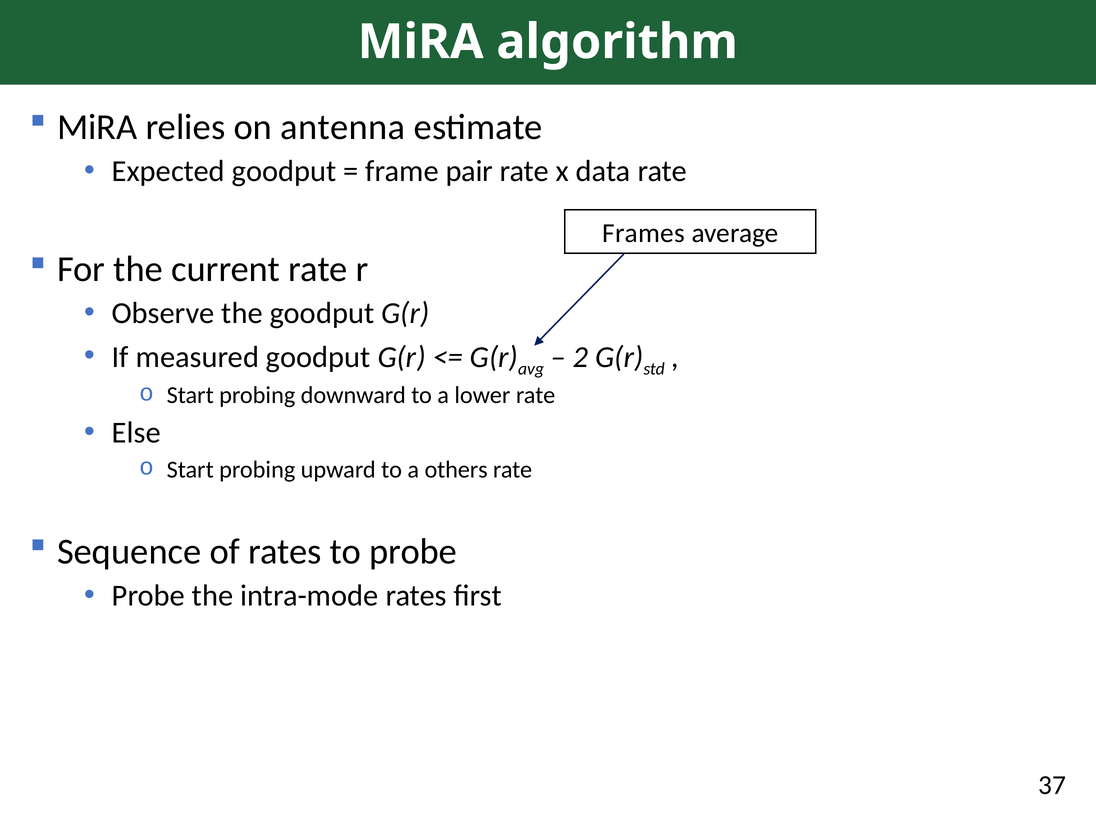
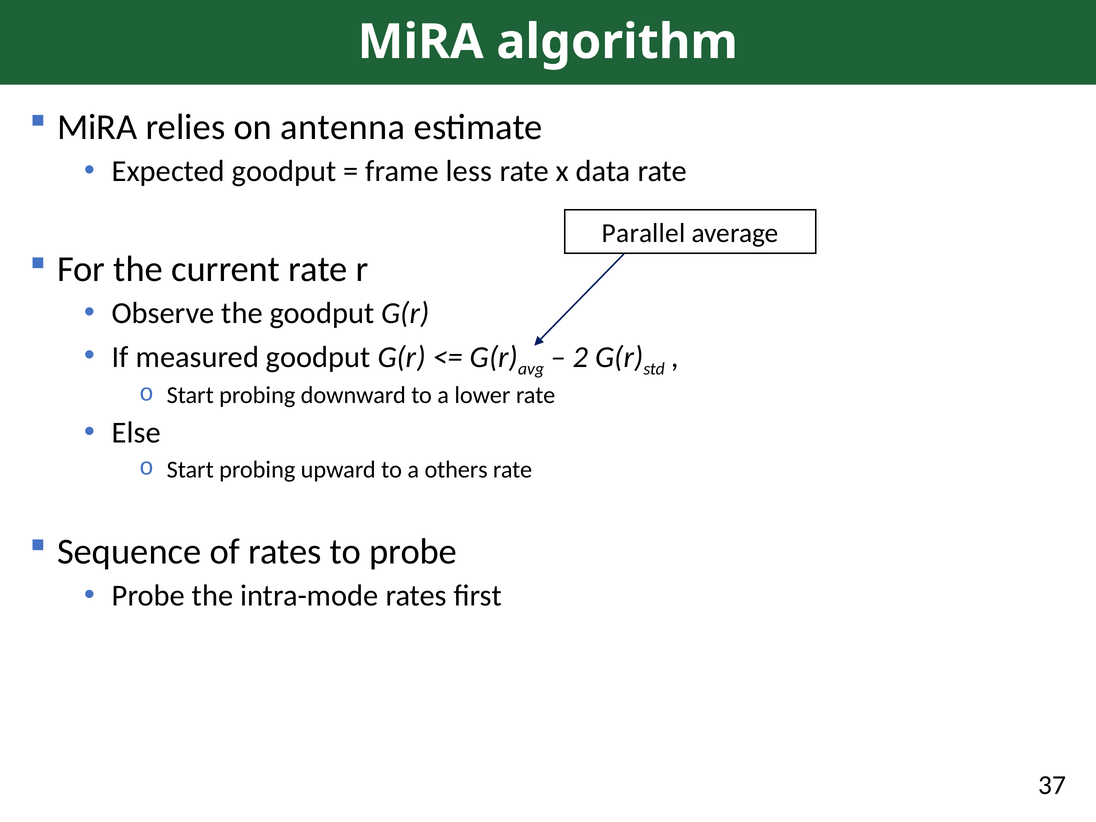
pair: pair -> less
Frames: Frames -> Parallel
